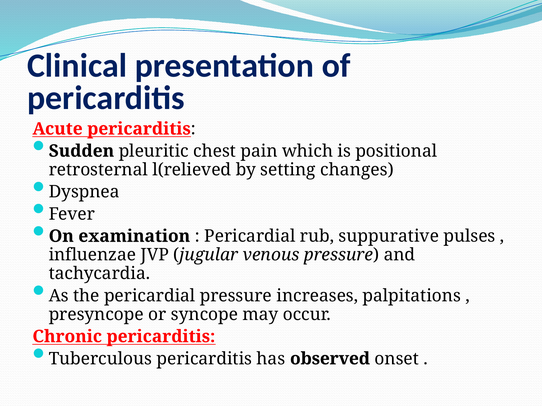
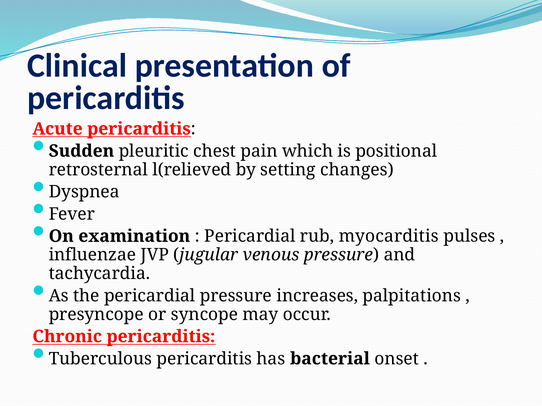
suppurative: suppurative -> myocarditis
observed: observed -> bacterial
